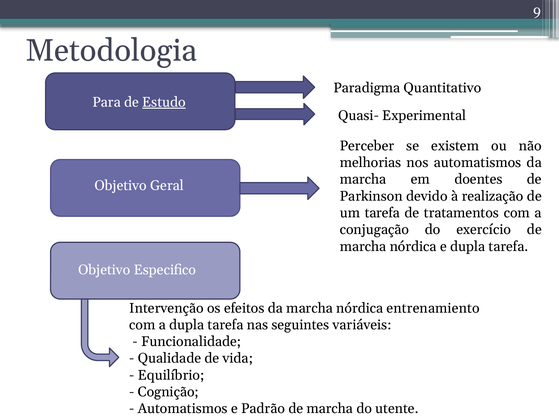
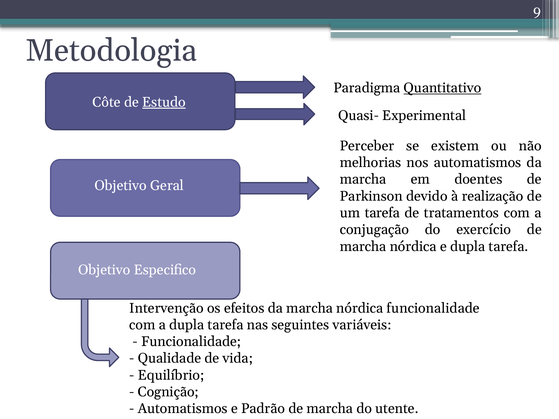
Quantitativo underline: none -> present
Para: Para -> Côte
nórdica entrenamiento: entrenamiento -> funcionalidade
